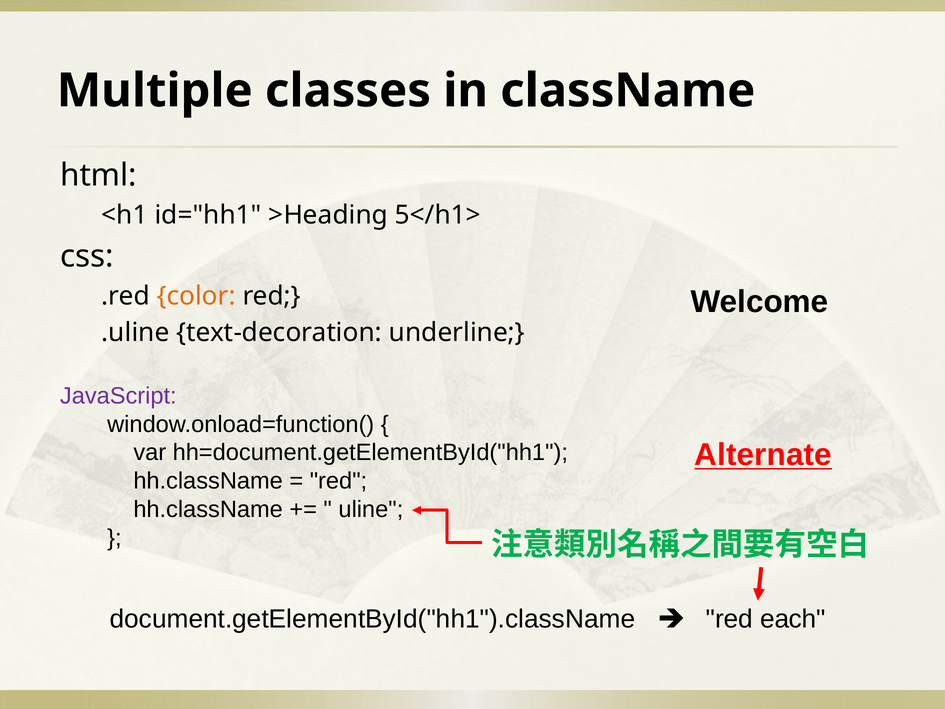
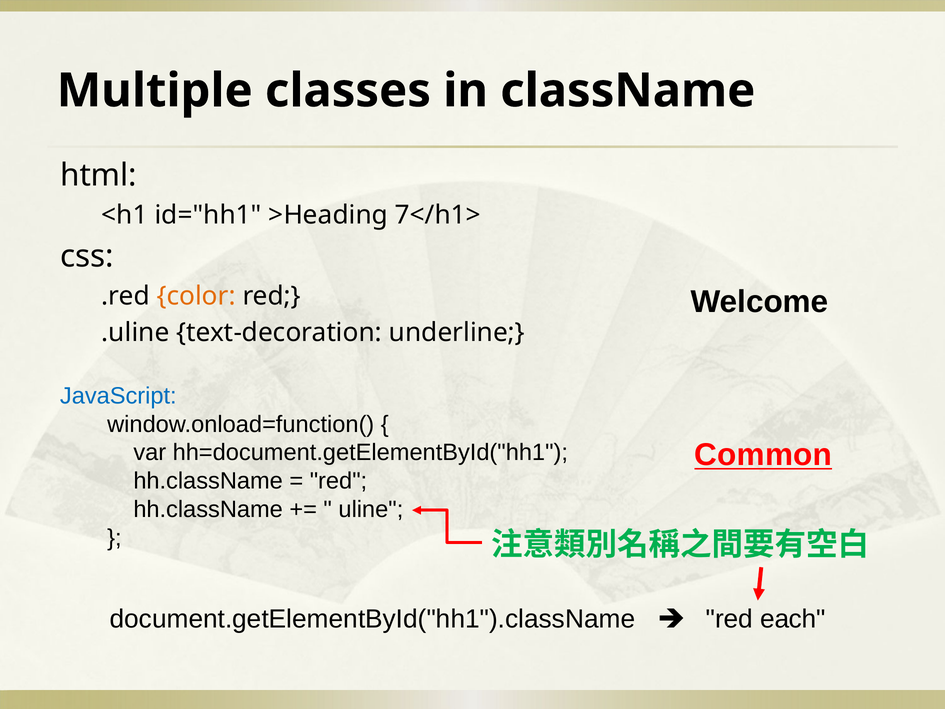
5</h1>: 5</h1> -> 7</h1>
JavaScript colour: purple -> blue
Alternate: Alternate -> Common
